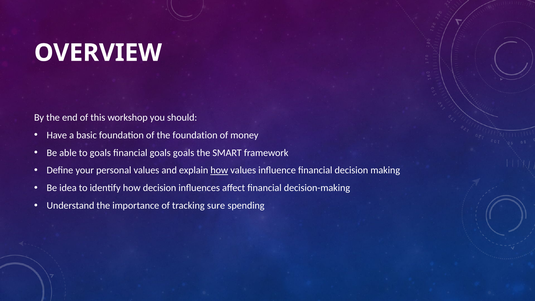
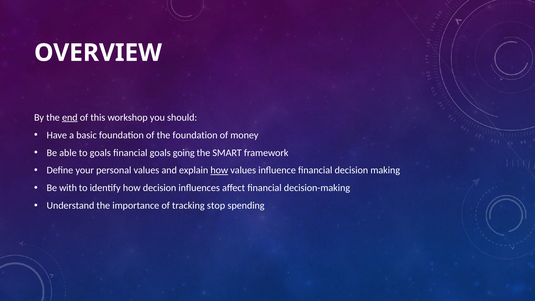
end underline: none -> present
goals goals: goals -> going
idea: idea -> with
sure: sure -> stop
